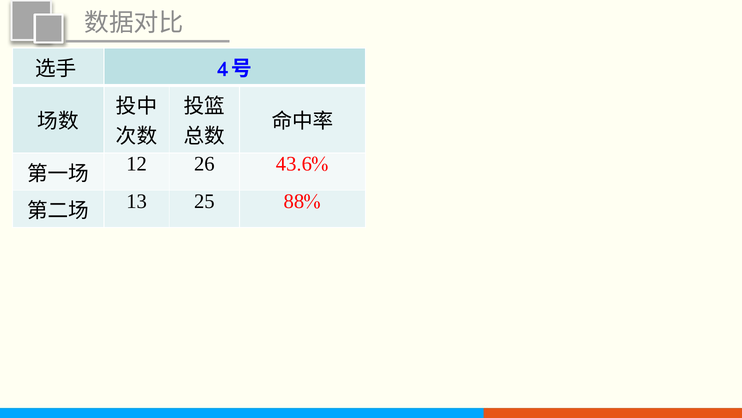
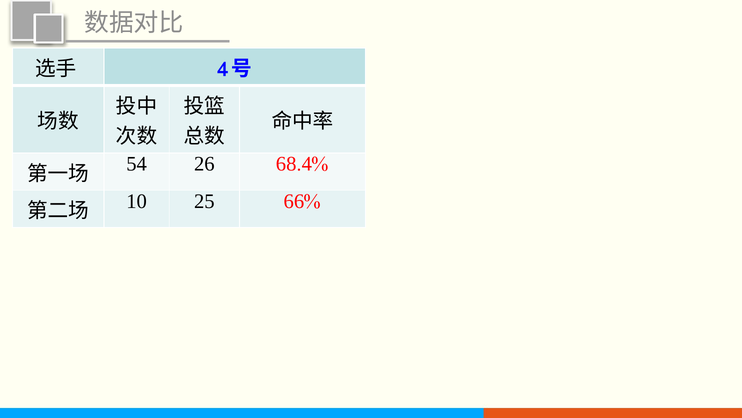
12: 12 -> 54
43.6%: 43.6% -> 68.4%
13: 13 -> 10
88%: 88% -> 66%
